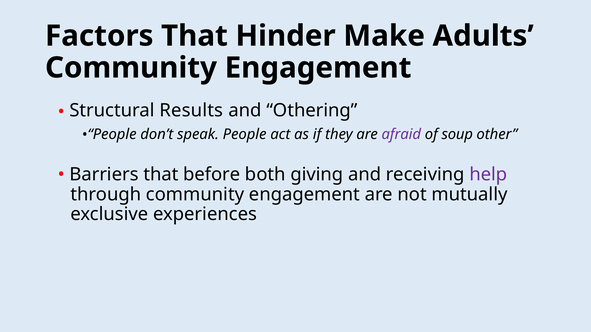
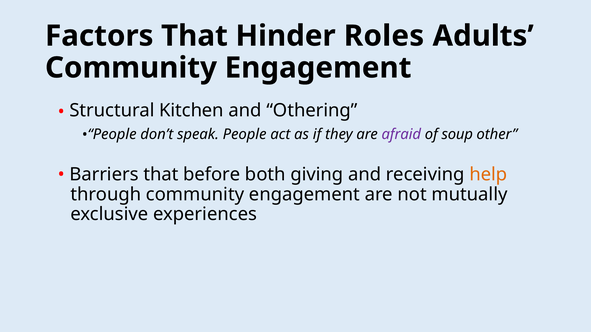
Make: Make -> Roles
Results: Results -> Kitchen
help colour: purple -> orange
